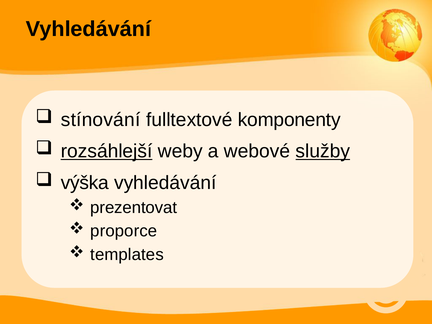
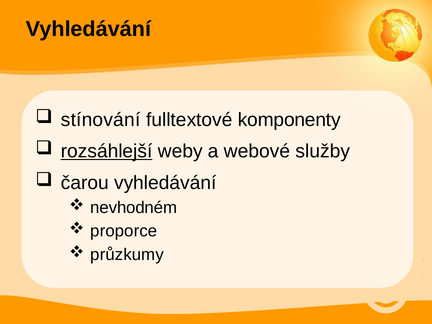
služby underline: present -> none
výška: výška -> čarou
prezentovat: prezentovat -> nevhodném
templates: templates -> průzkumy
